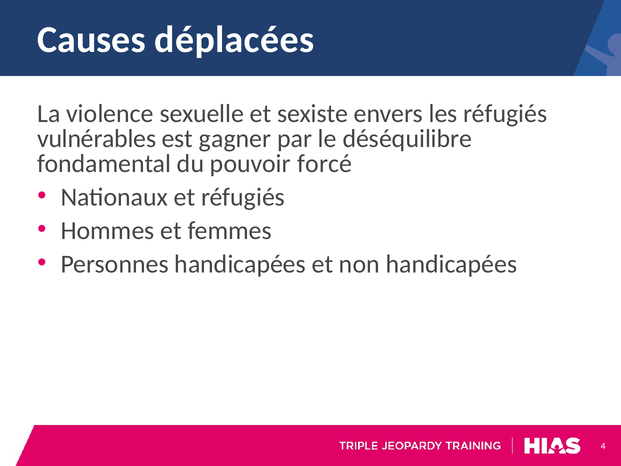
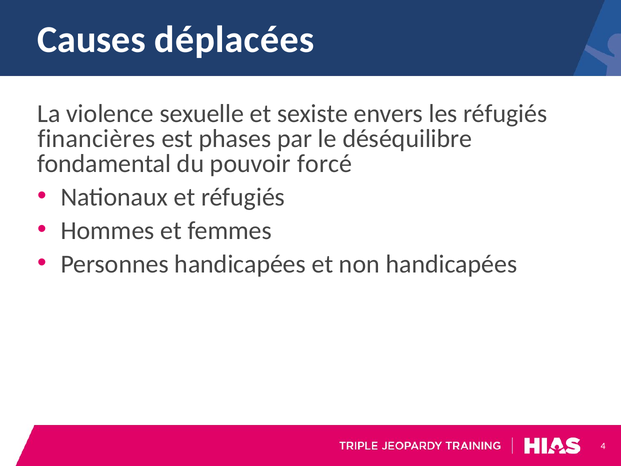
vulnérables: vulnérables -> financières
gagner: gagner -> phases
